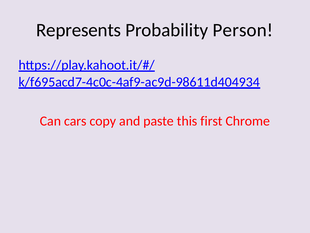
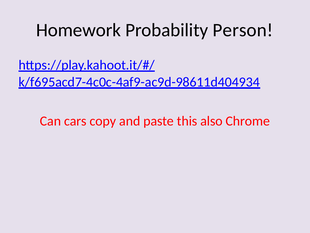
Represents: Represents -> Homework
first: first -> also
